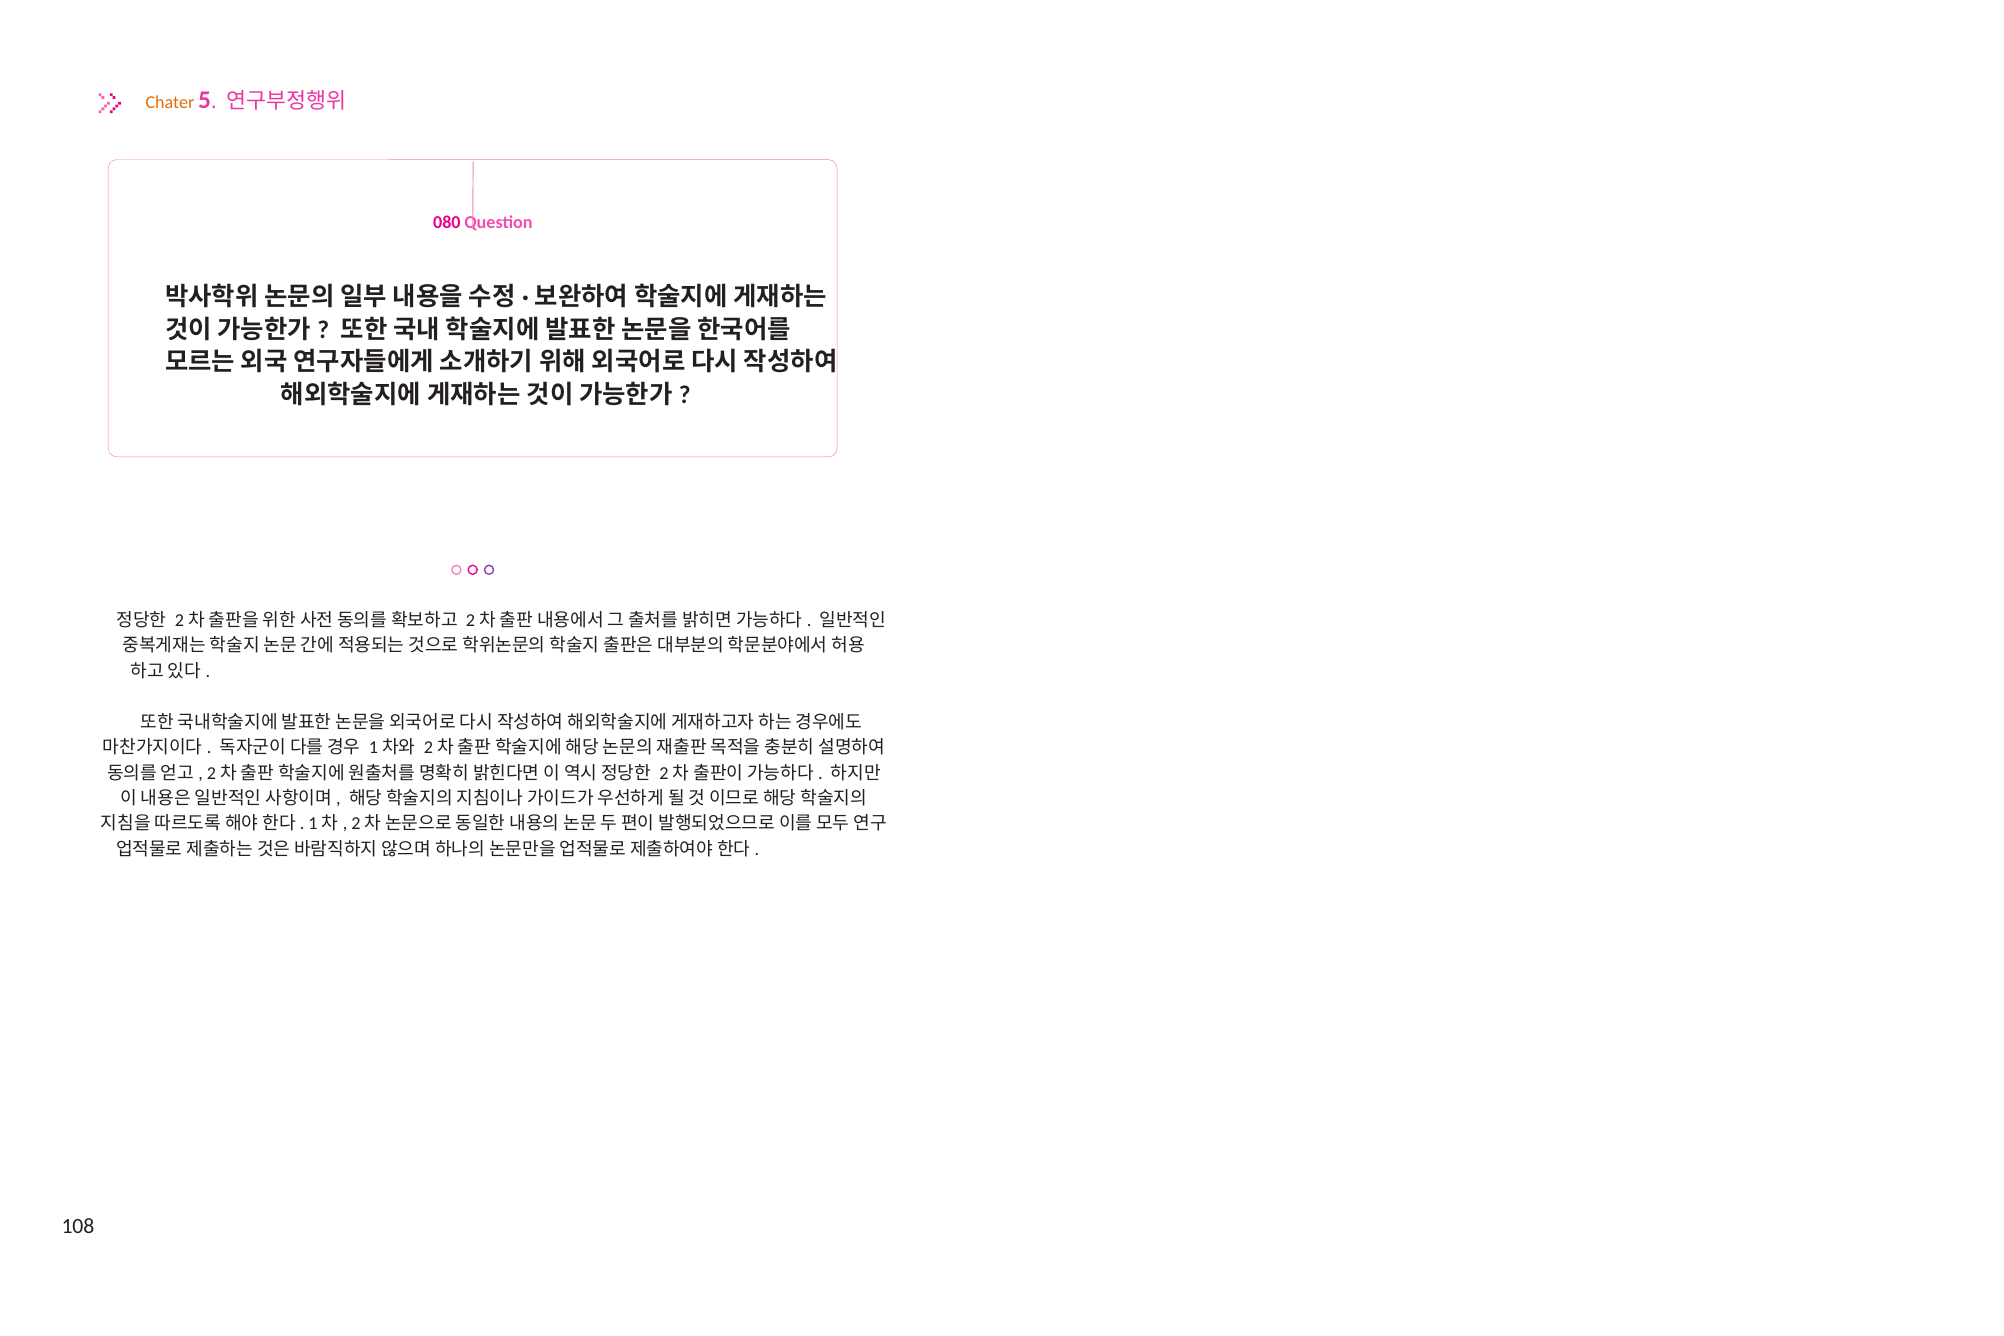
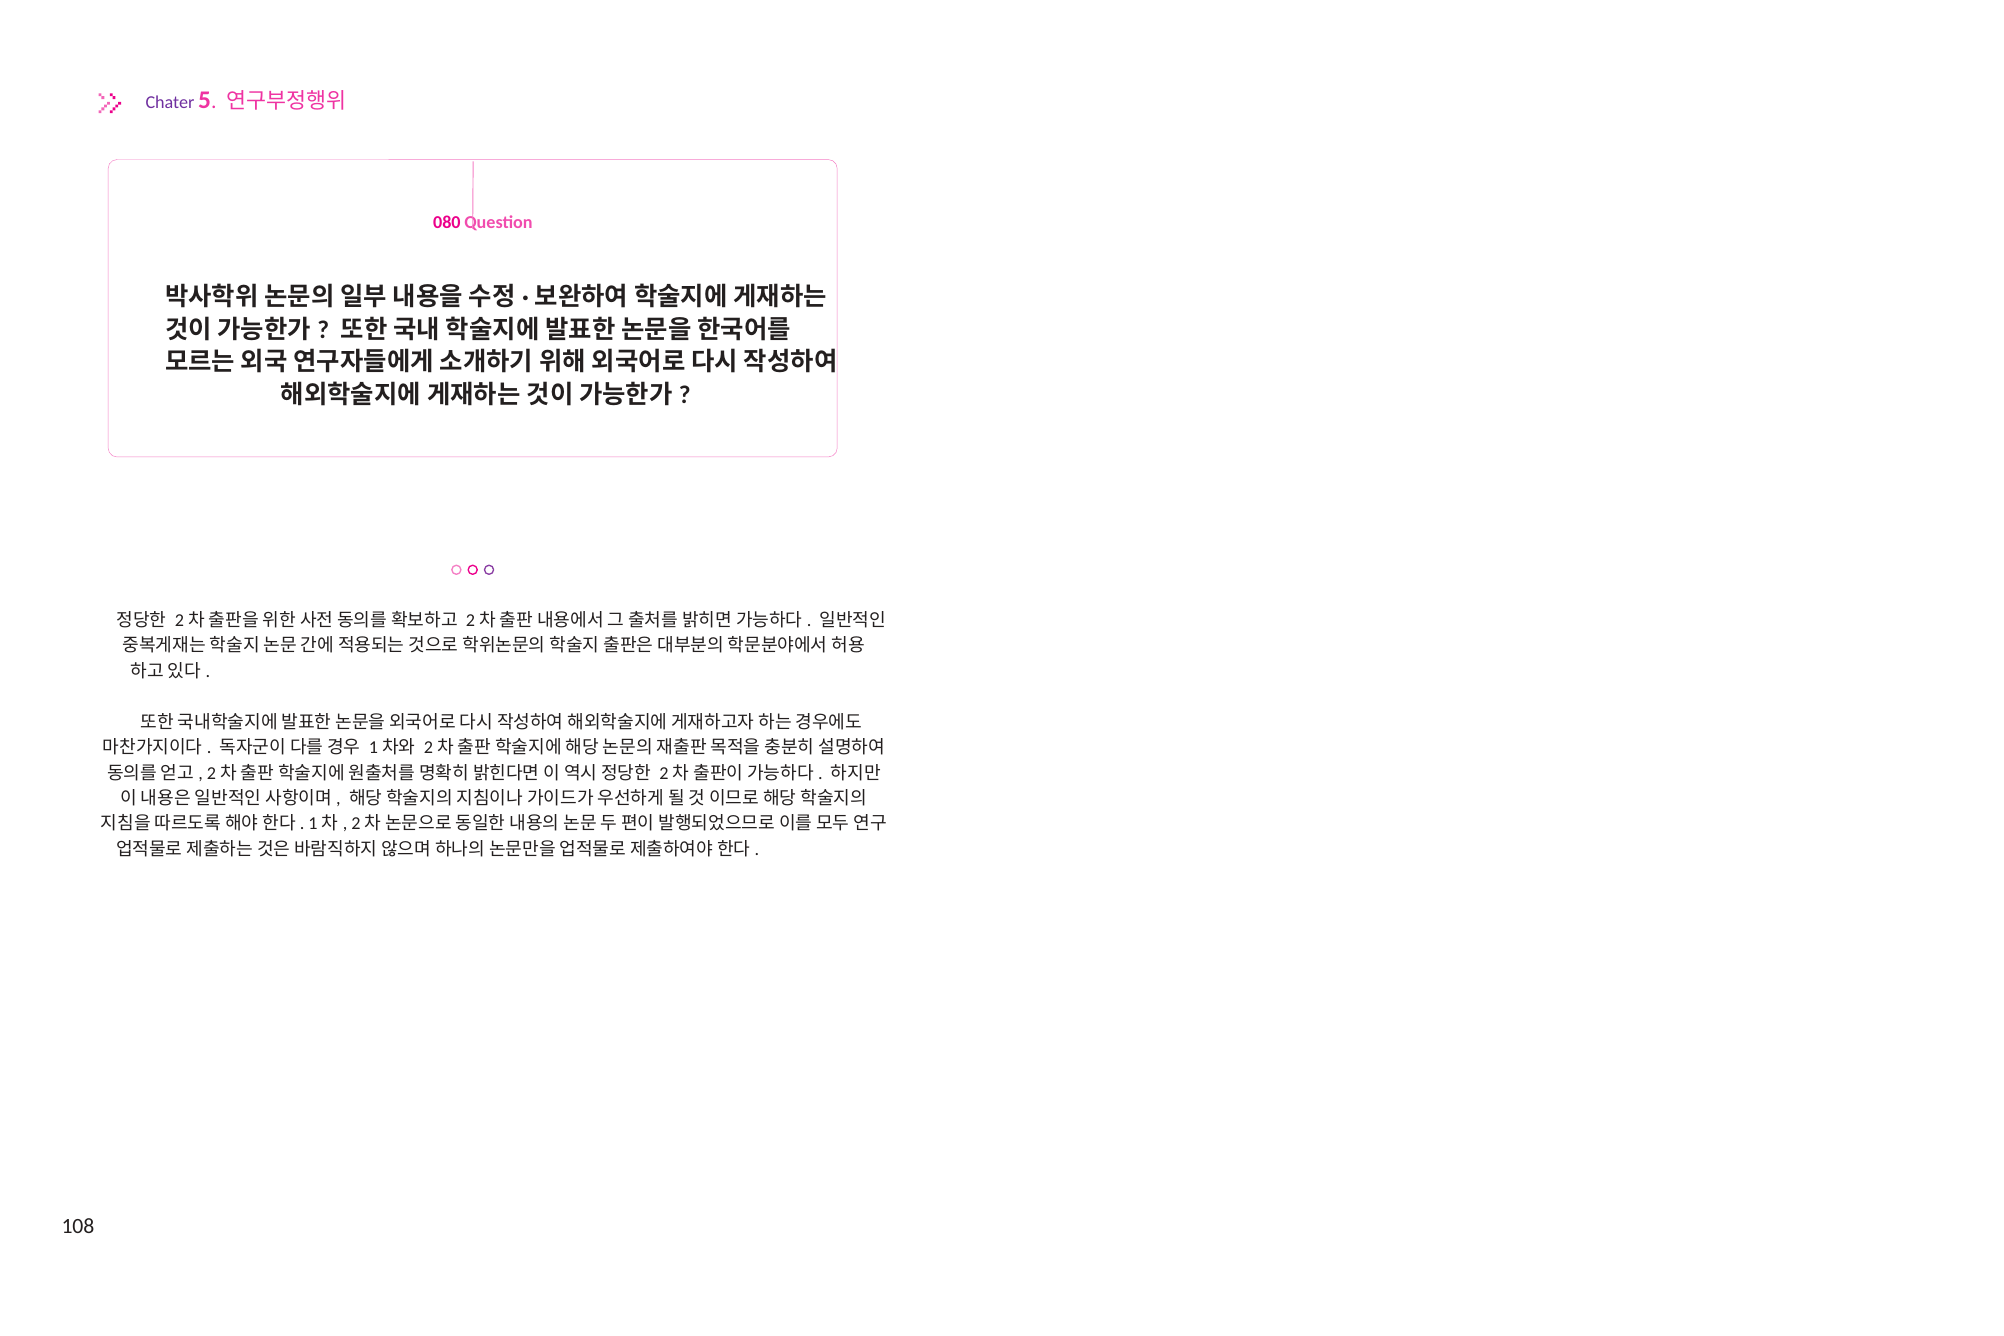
Chater colour: orange -> purple
